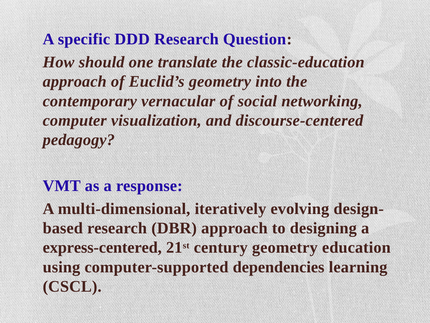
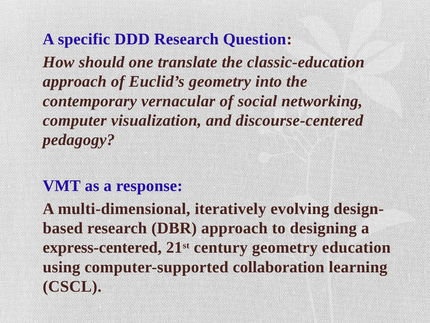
dependencies: dependencies -> collaboration
